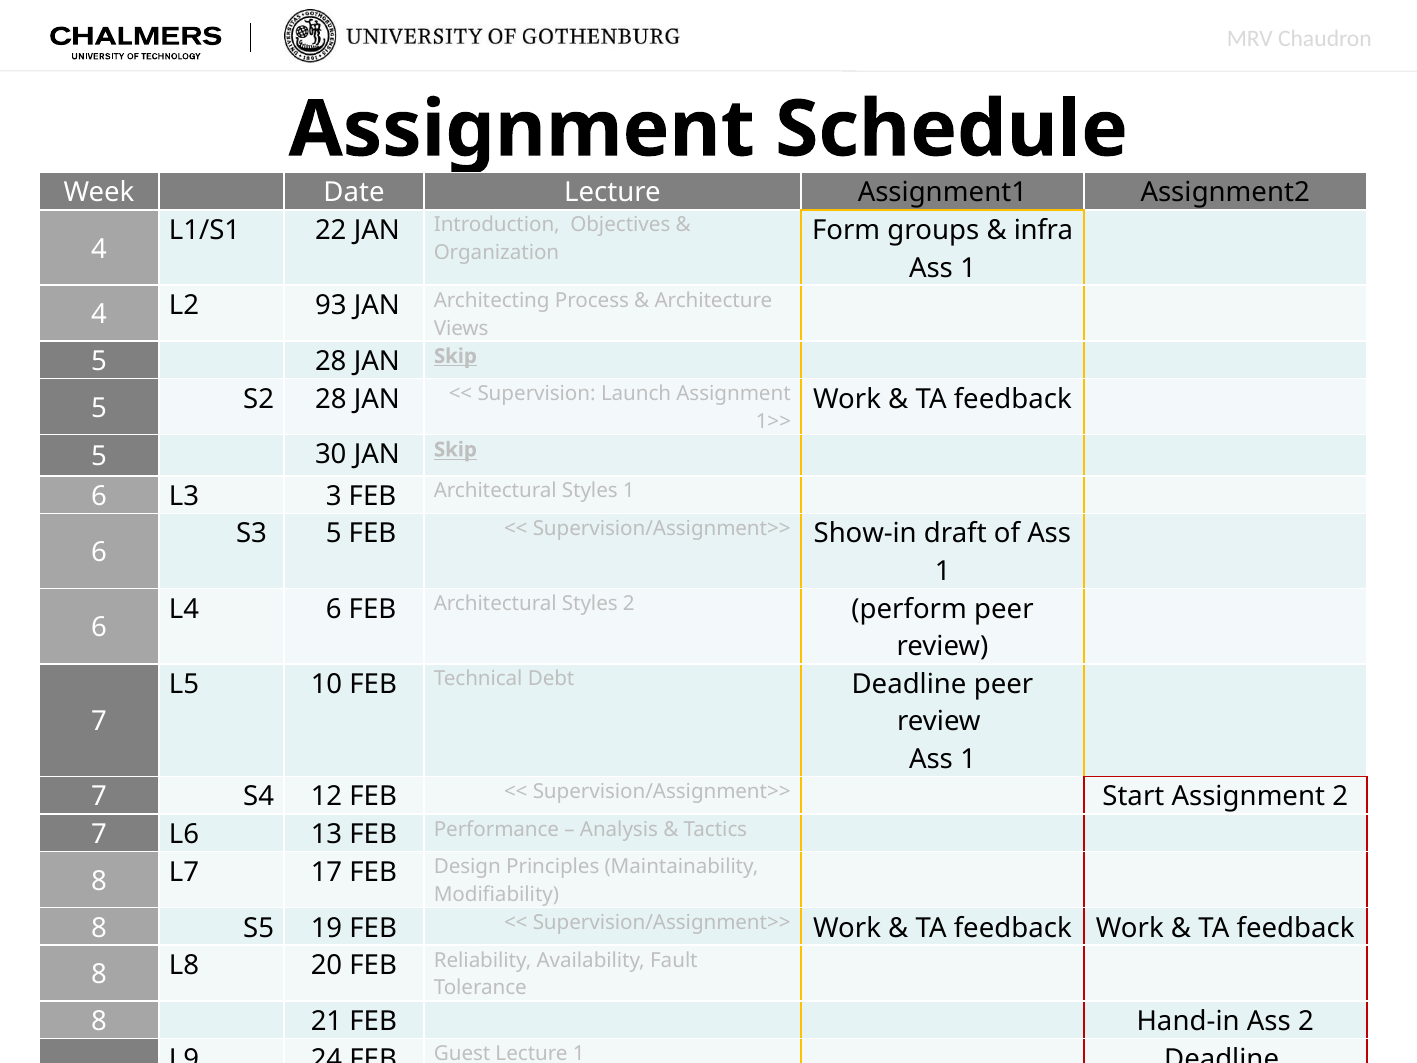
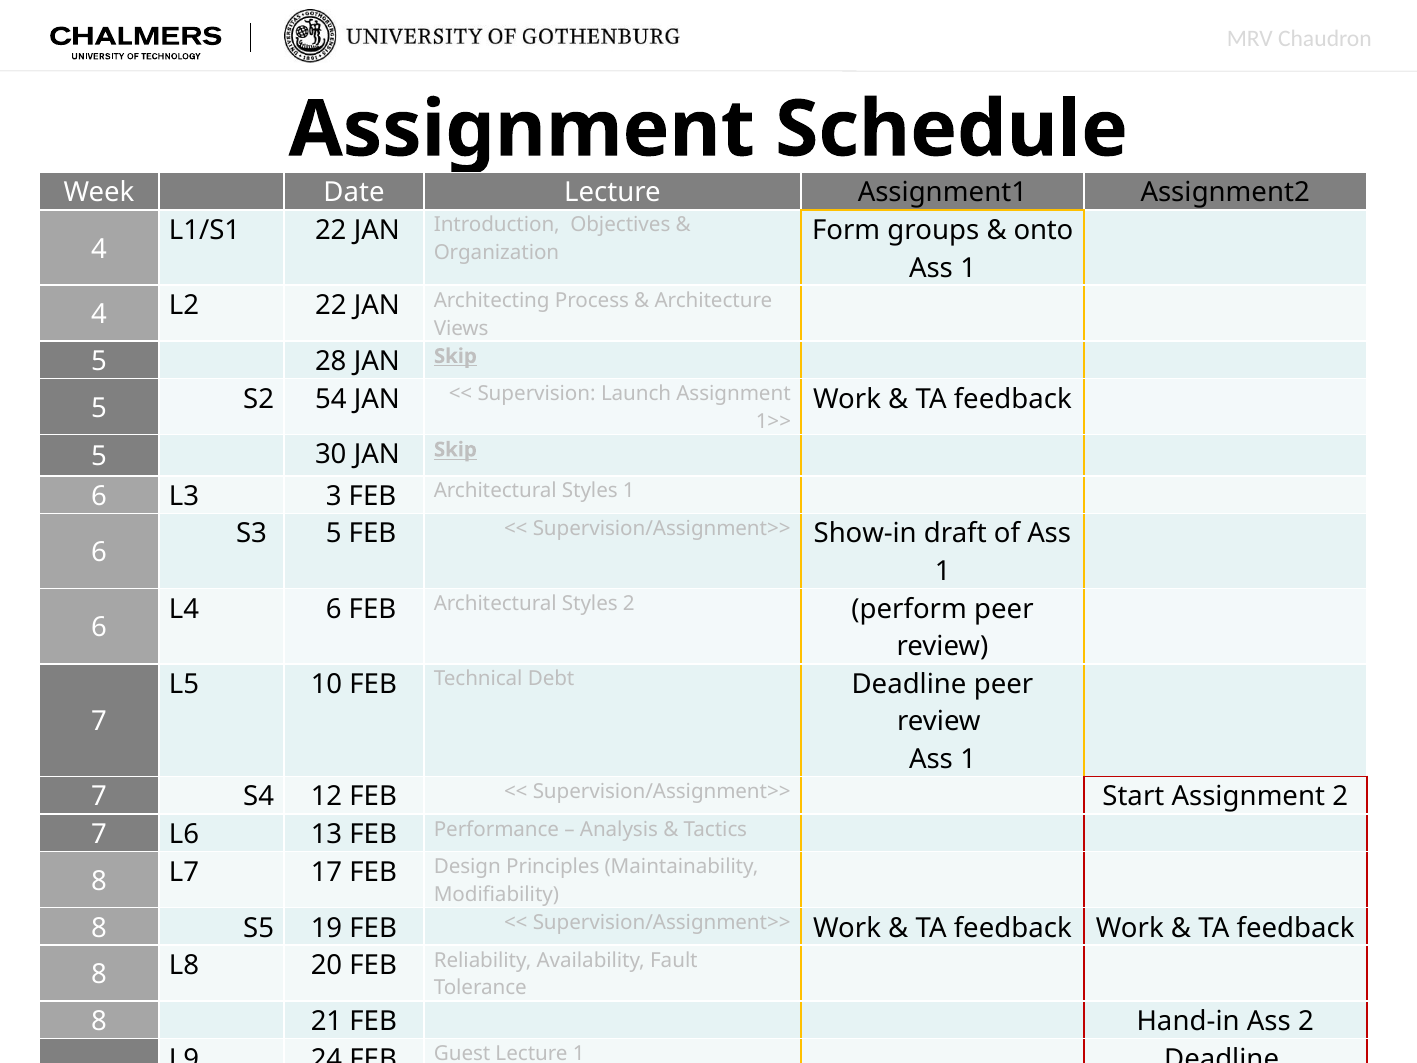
infra: infra -> onto
L2 93: 93 -> 22
S2 28: 28 -> 54
